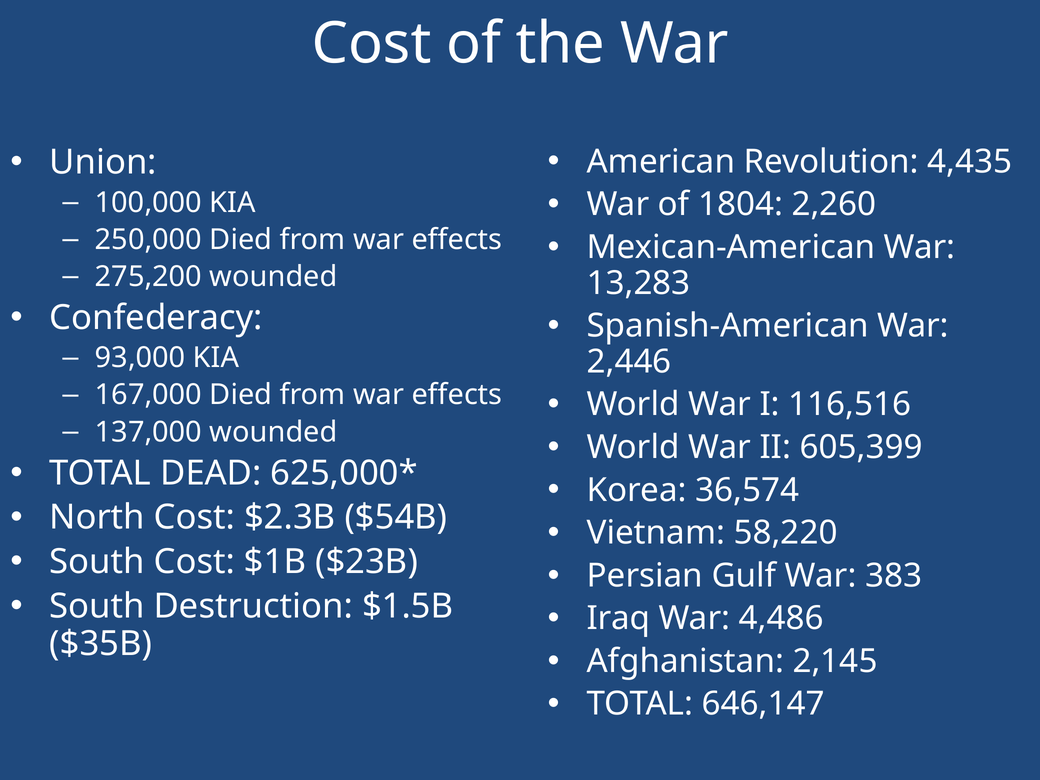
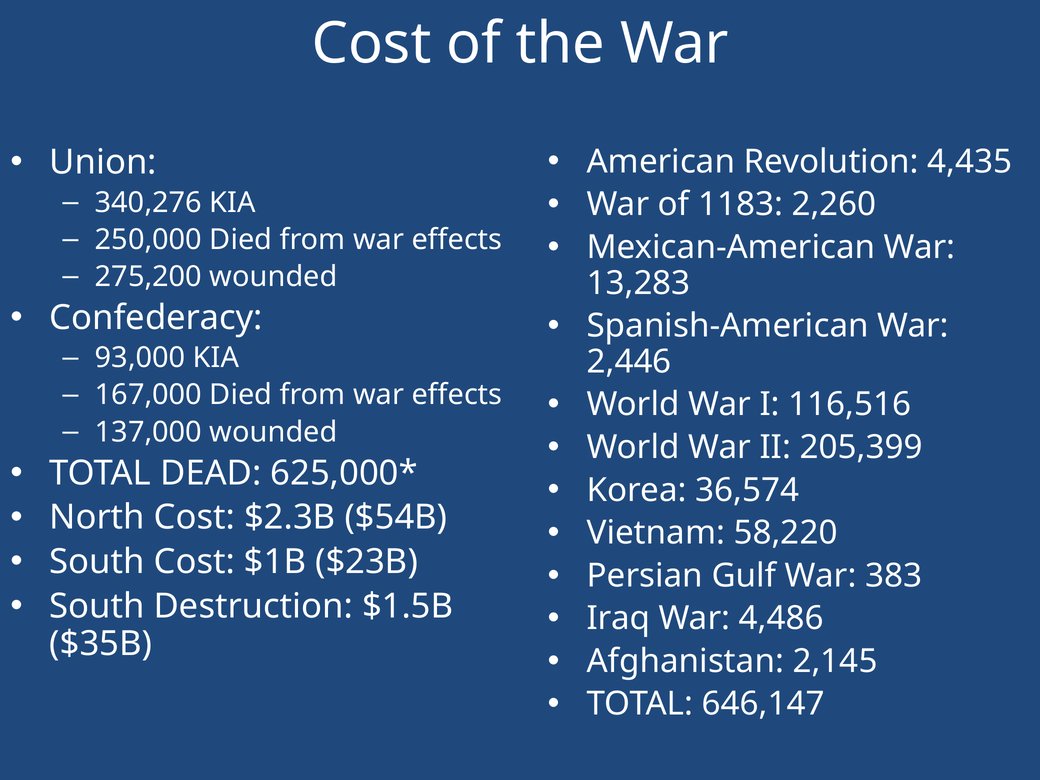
1804: 1804 -> 1183
100,000: 100,000 -> 340,276
605,399: 605,399 -> 205,399
